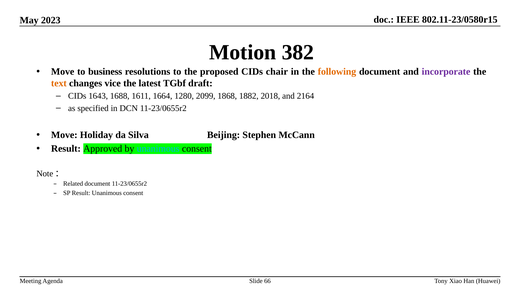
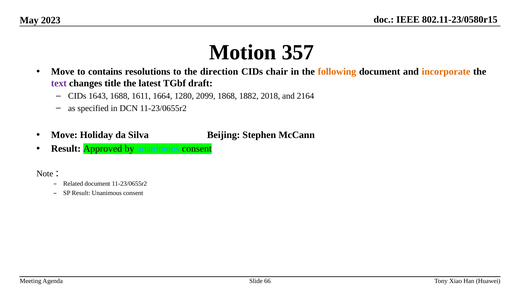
382: 382 -> 357
business: business -> contains
proposed: proposed -> direction
incorporate colour: purple -> orange
text colour: orange -> purple
vice: vice -> title
